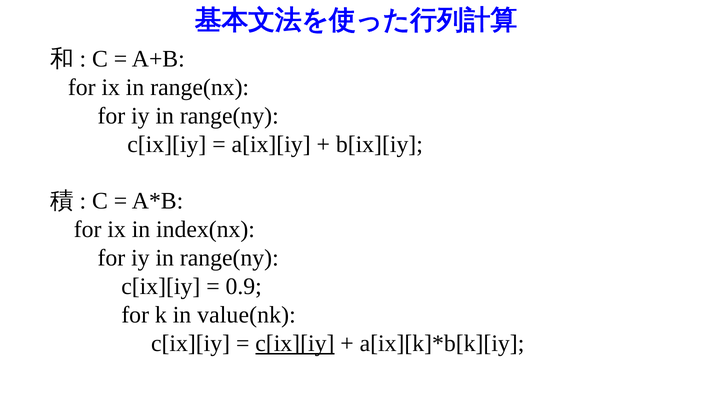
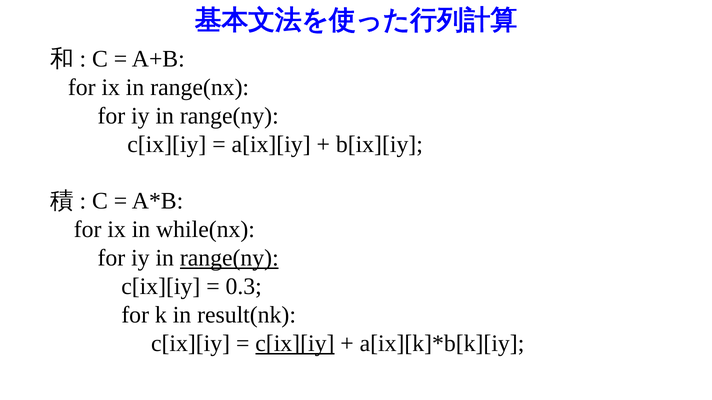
index(nx: index(nx -> while(nx
range(ny at (229, 258) underline: none -> present
0.9: 0.9 -> 0.3
value(nk: value(nk -> result(nk
